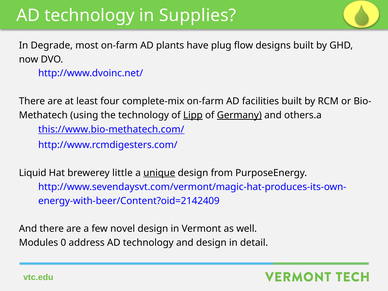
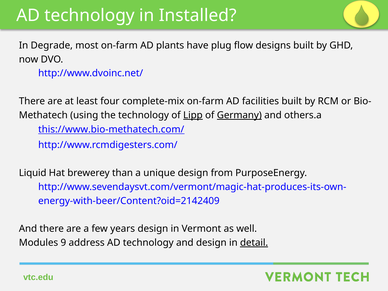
Supplies: Supplies -> Installed
little: little -> than
unique underline: present -> none
novel: novel -> years
0: 0 -> 9
detail underline: none -> present
